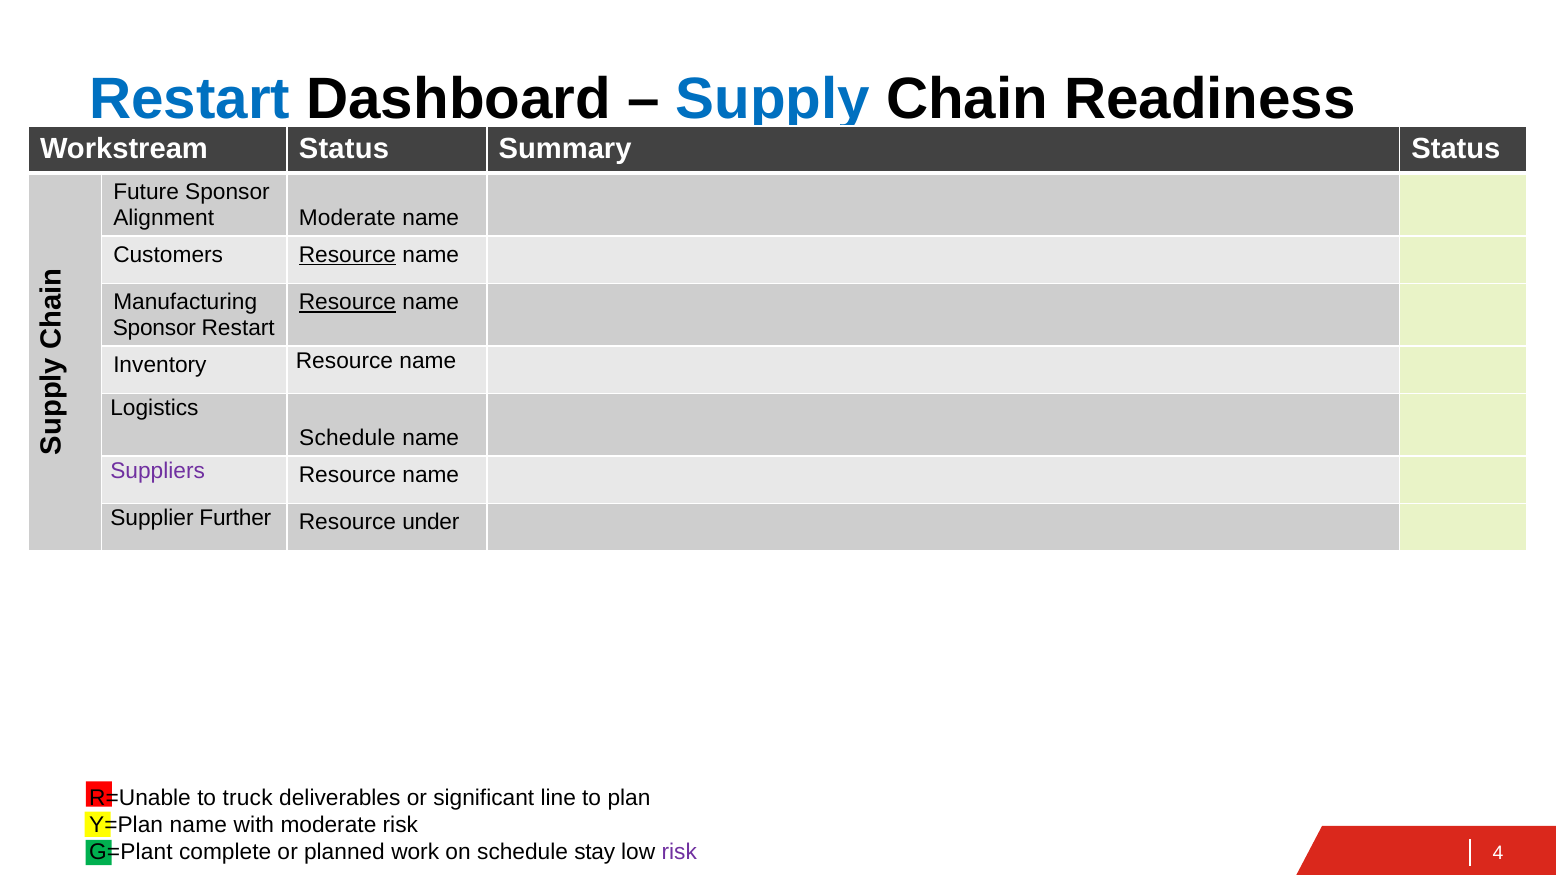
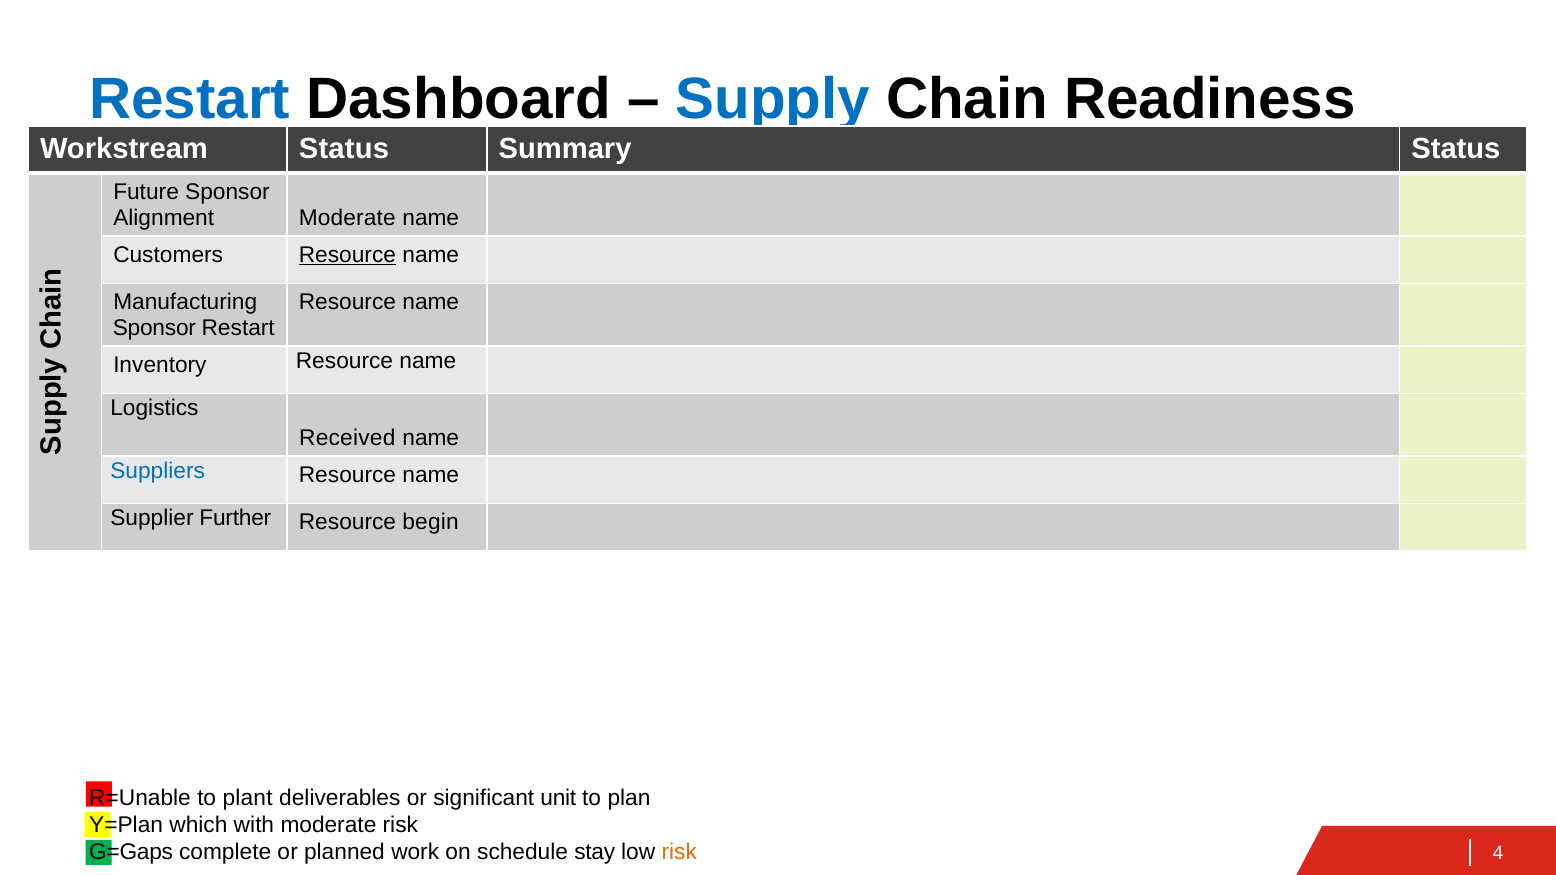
Resource at (347, 302) underline: present -> none
Schedule at (347, 438): Schedule -> Received
Suppliers colour: purple -> blue
under: under -> begin
truck: truck -> plant
line: line -> unit
Y=Plan name: name -> which
G=Plant: G=Plant -> G=Gaps
risk at (679, 853) colour: purple -> orange
